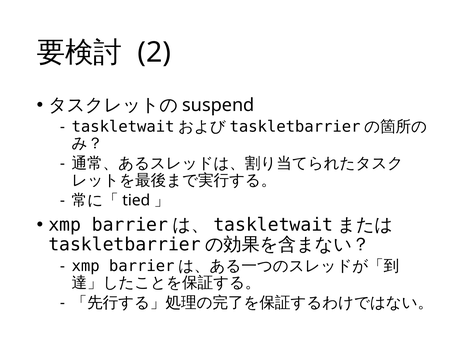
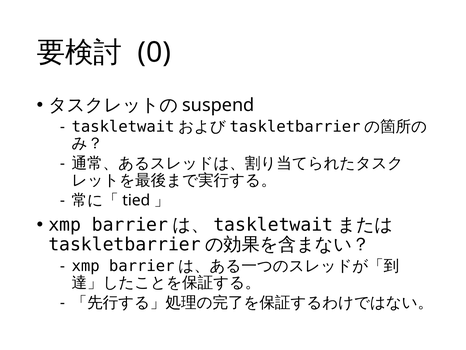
2: 2 -> 0
